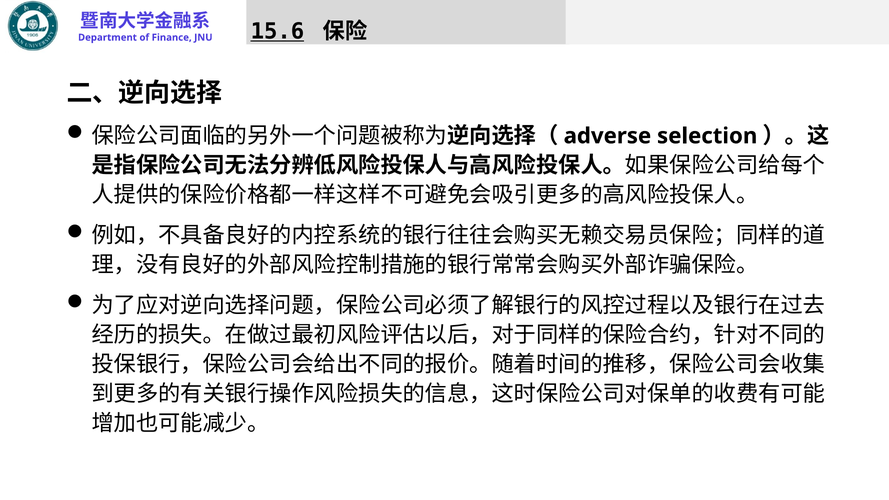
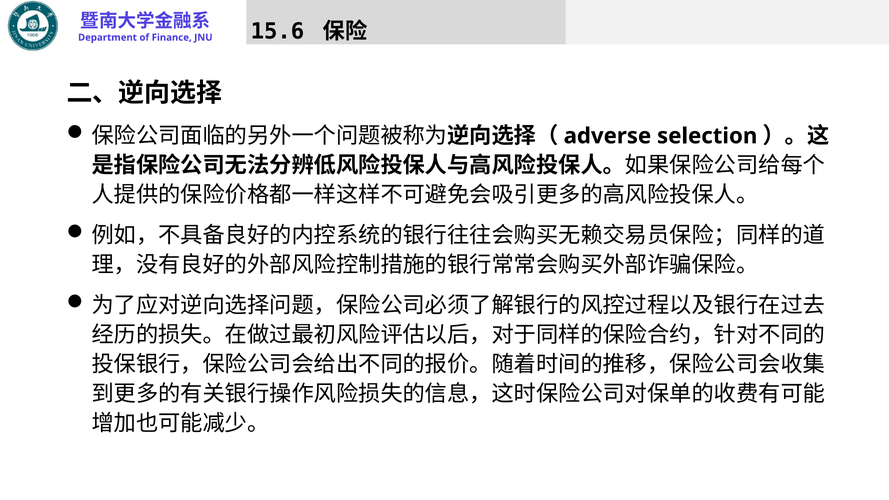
15.6 underline: present -> none
